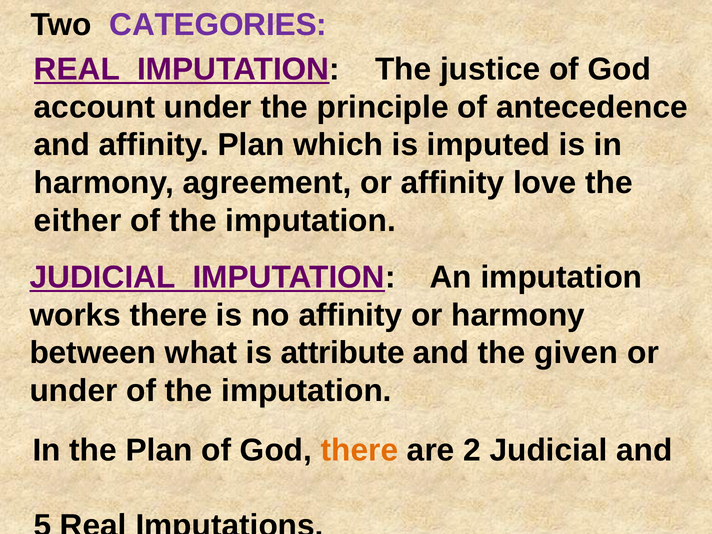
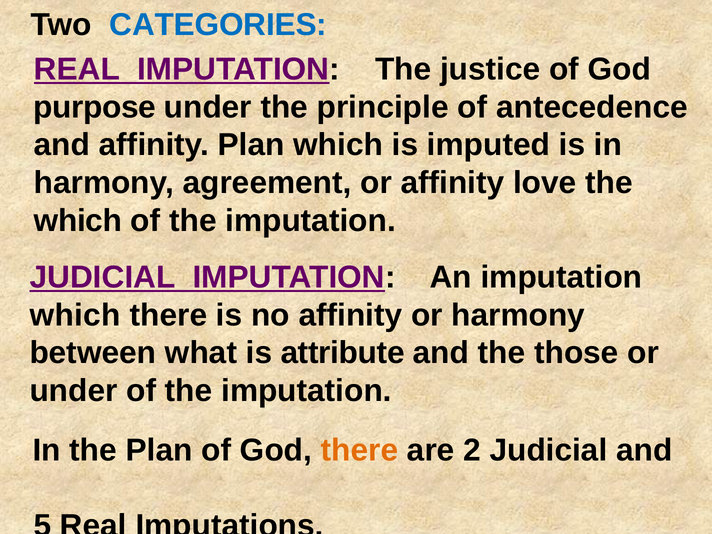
CATEGORIES colour: purple -> blue
account: account -> purpose
either at (78, 221): either -> which
works at (75, 315): works -> which
given: given -> those
